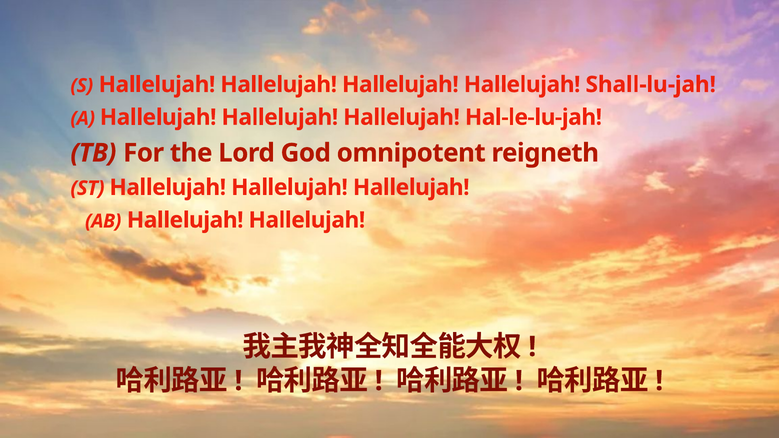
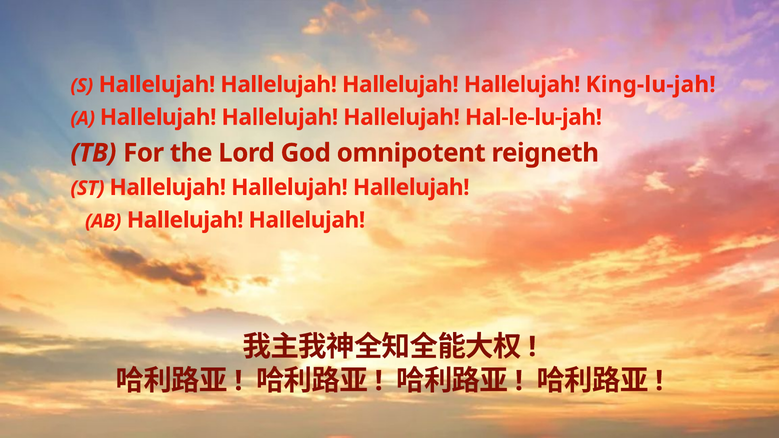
Shall-lu-jah: Shall-lu-jah -> King-lu-jah
